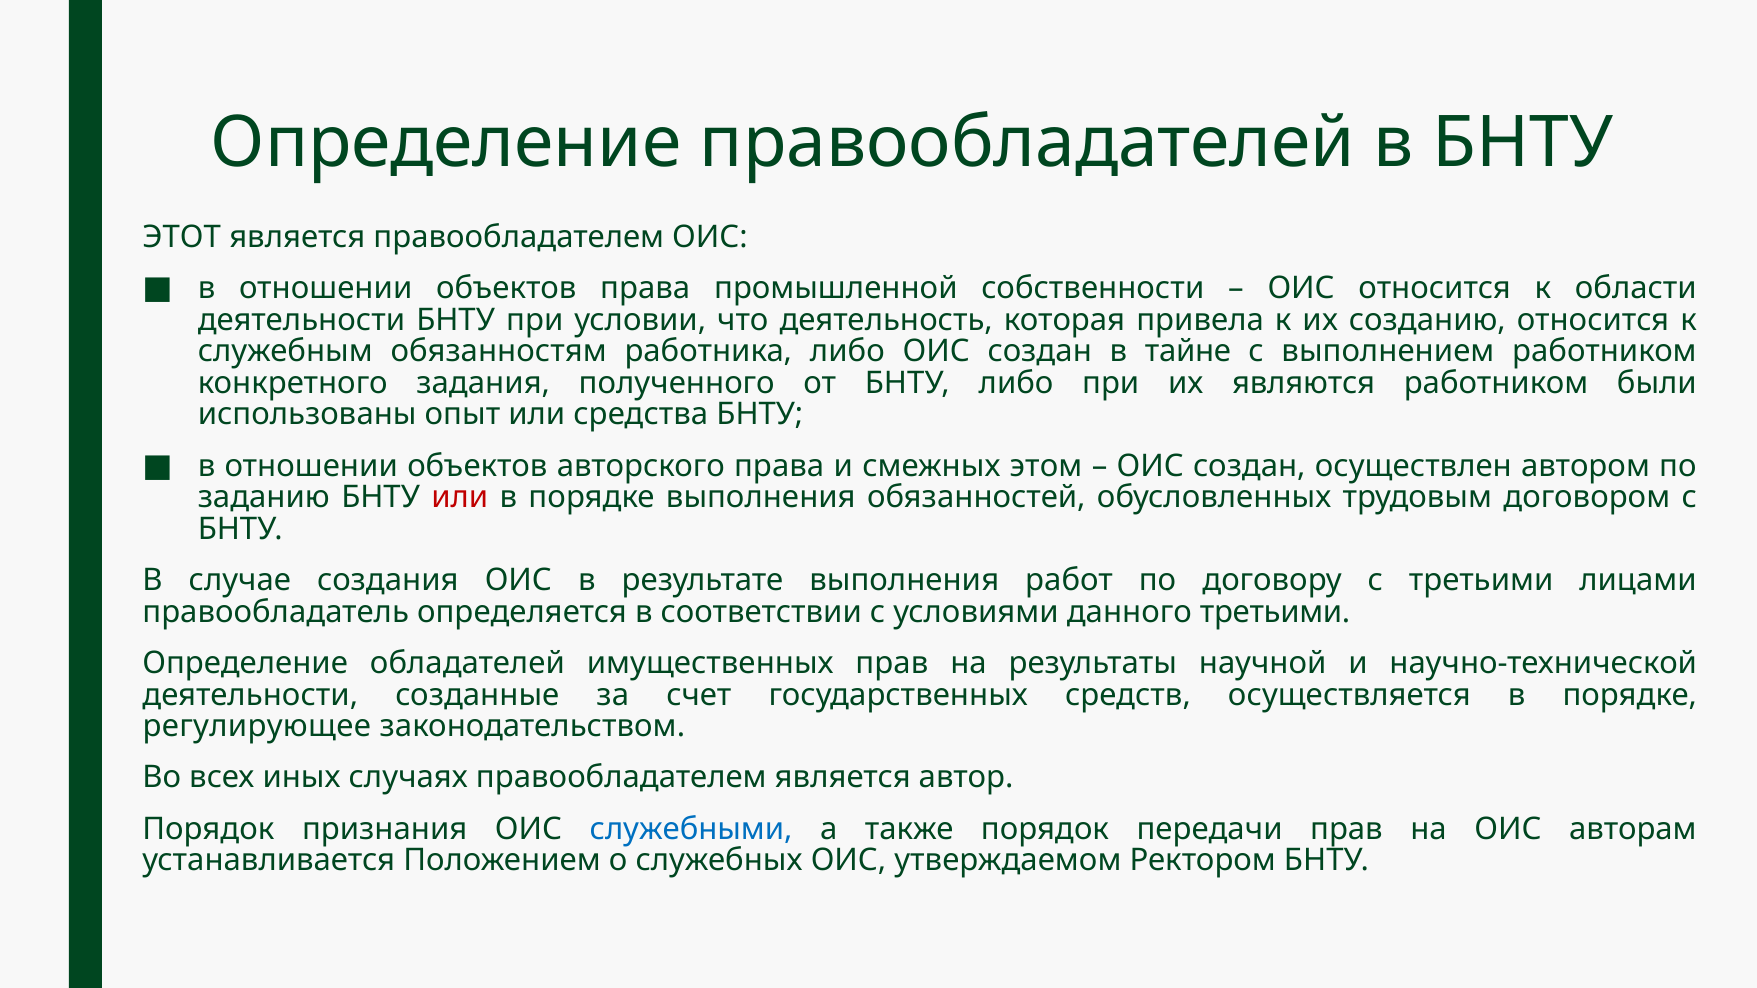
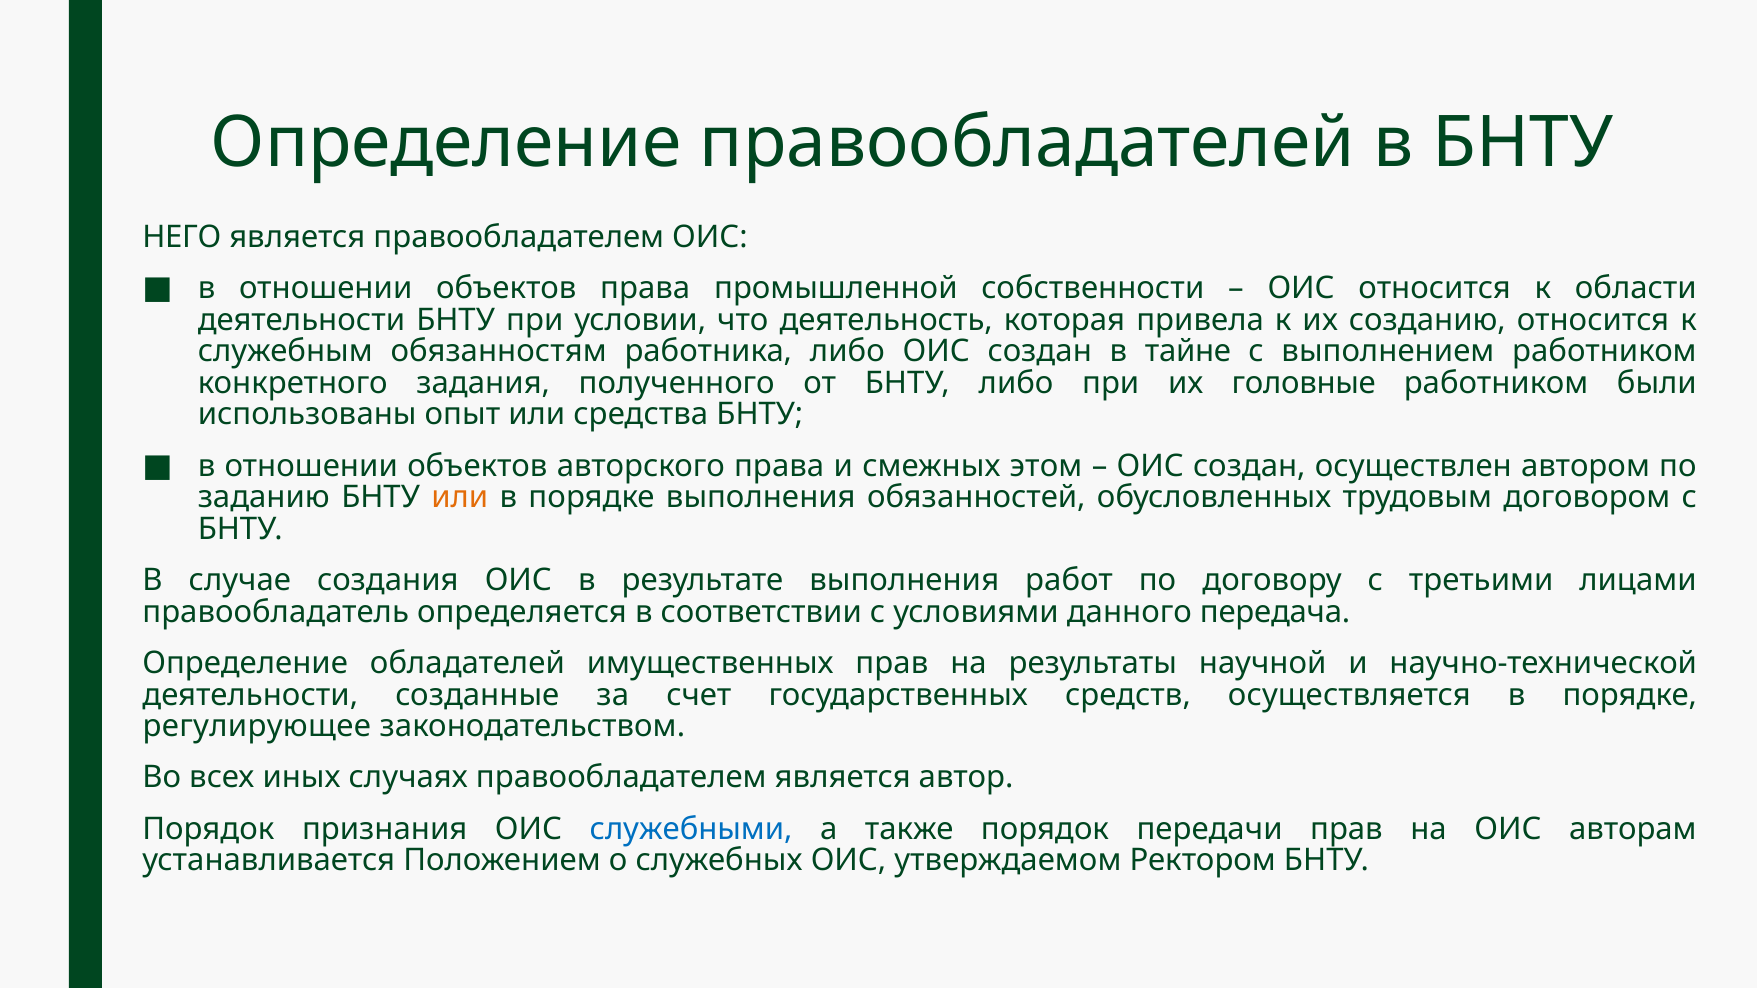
ЭТОТ: ЭТОТ -> НЕГО
являются: являются -> головные
или at (460, 498) colour: red -> orange
данного третьими: третьими -> передача
